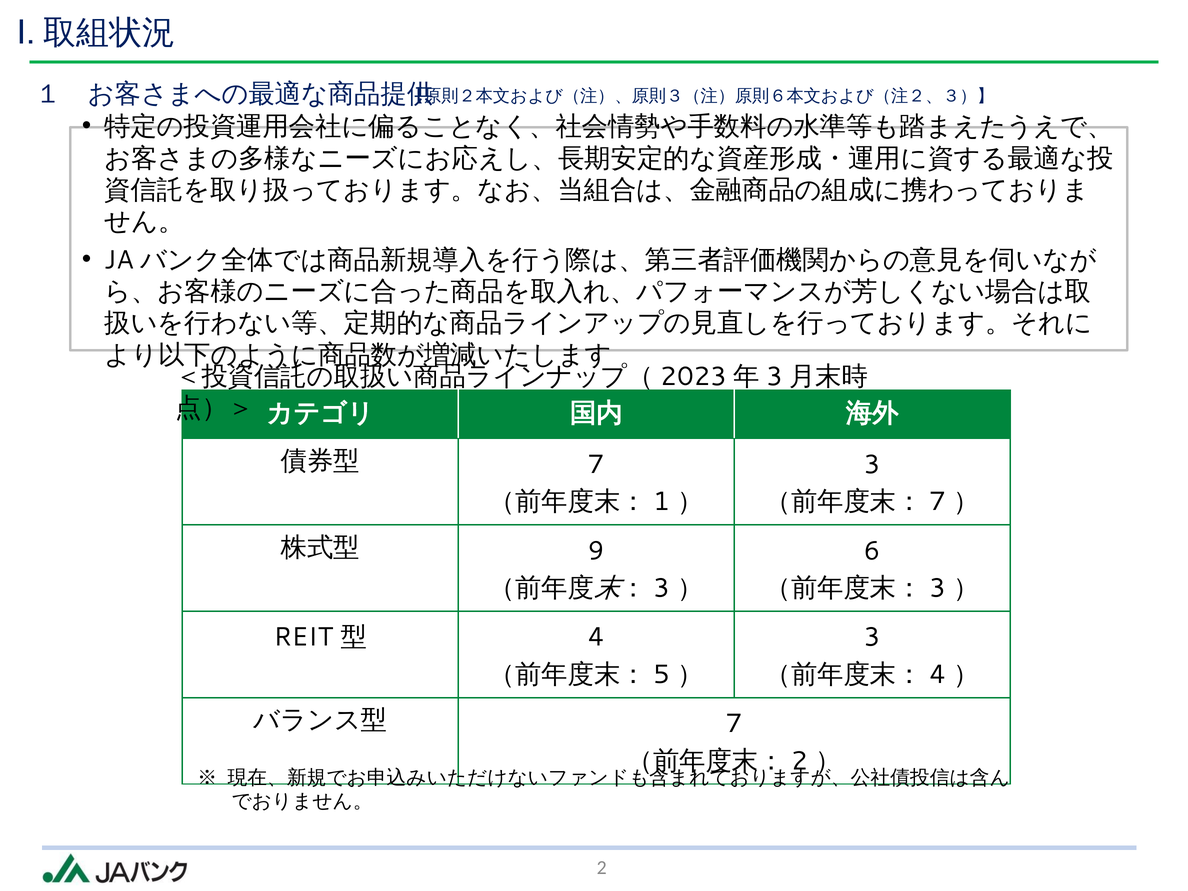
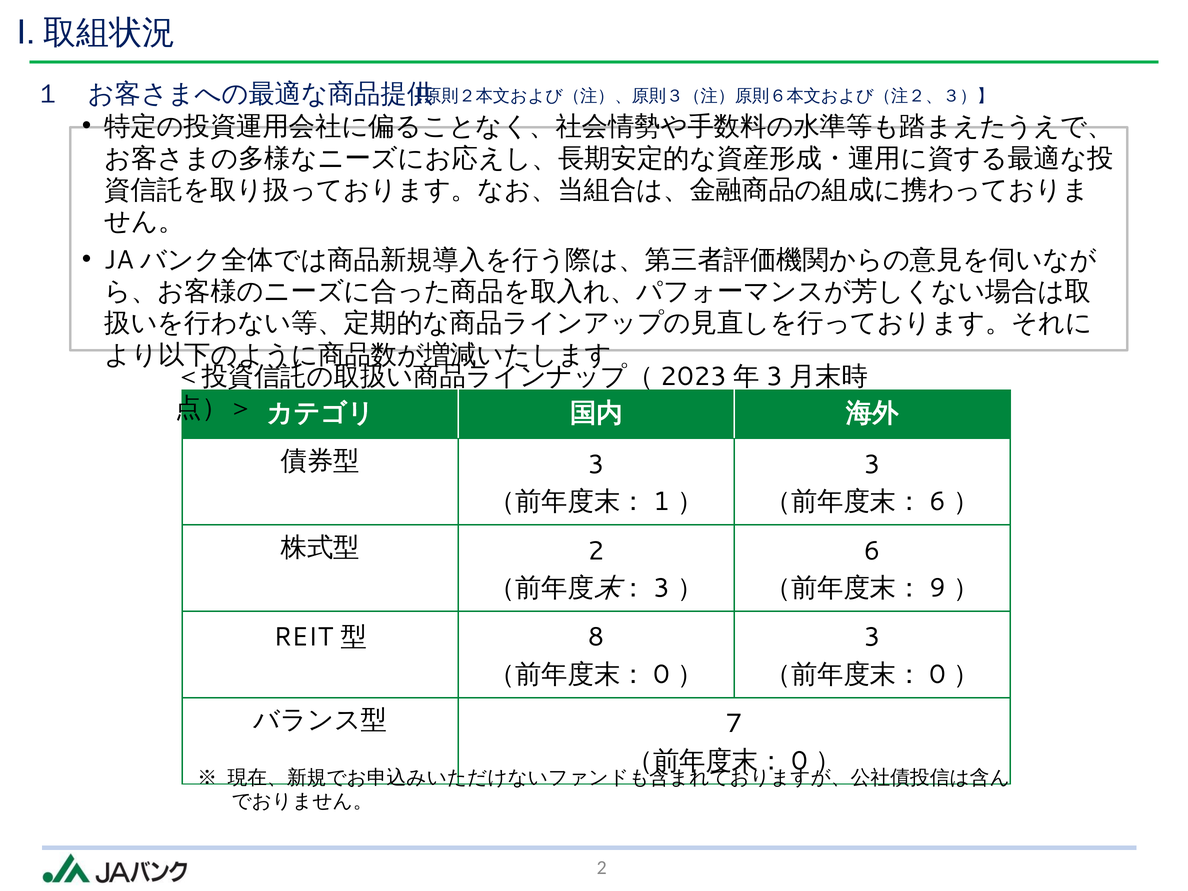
7 at (596, 464): 7 -> 3
7 at (938, 502): 7 -> 6
9 at (596, 551): 9 -> 2
3 at (938, 588): 3 -> 9
4 at (596, 637): 4 -> 8
5 at (662, 674): 5 -> 0
4 at (938, 674): 4 -> 0
2 at (800, 761): 2 -> 0
